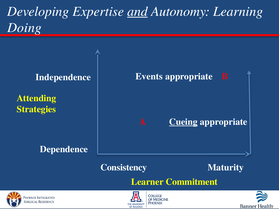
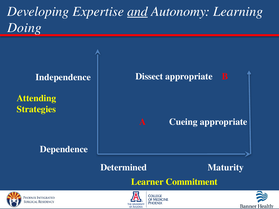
Events: Events -> Dissect
Cueing underline: present -> none
Consistency: Consistency -> Determined
